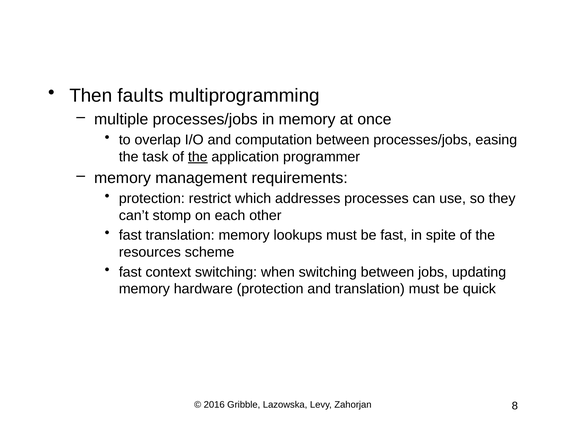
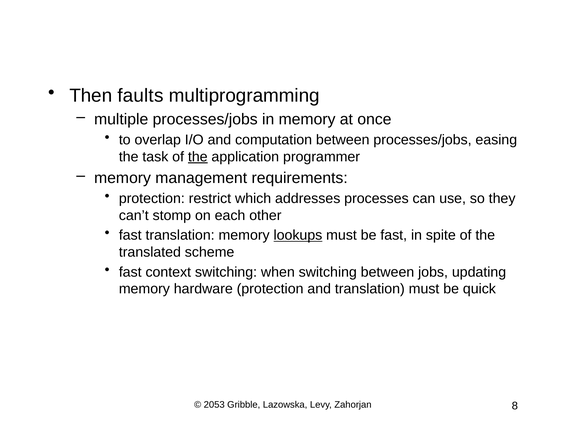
lookups underline: none -> present
resources: resources -> translated
2016: 2016 -> 2053
